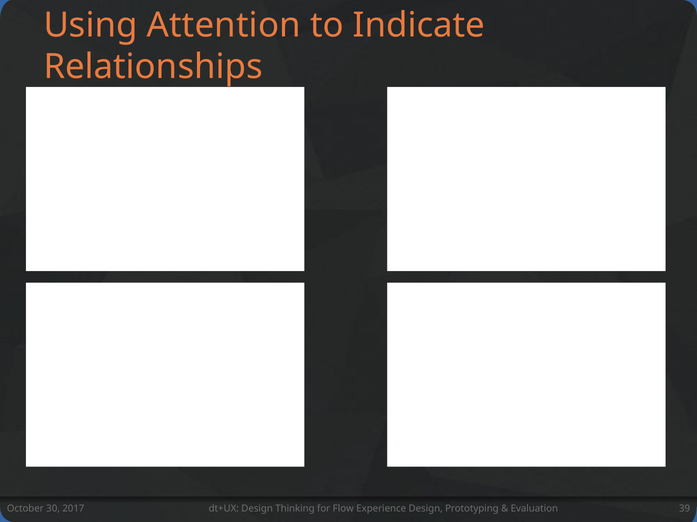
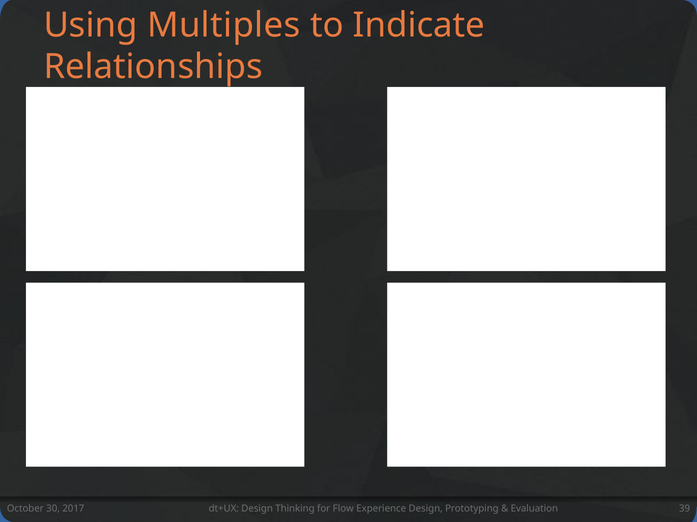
Attention: Attention -> Multiples
